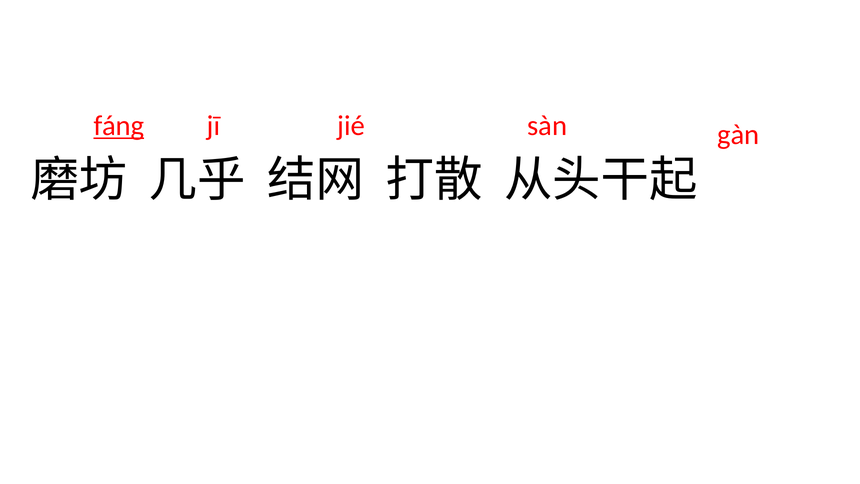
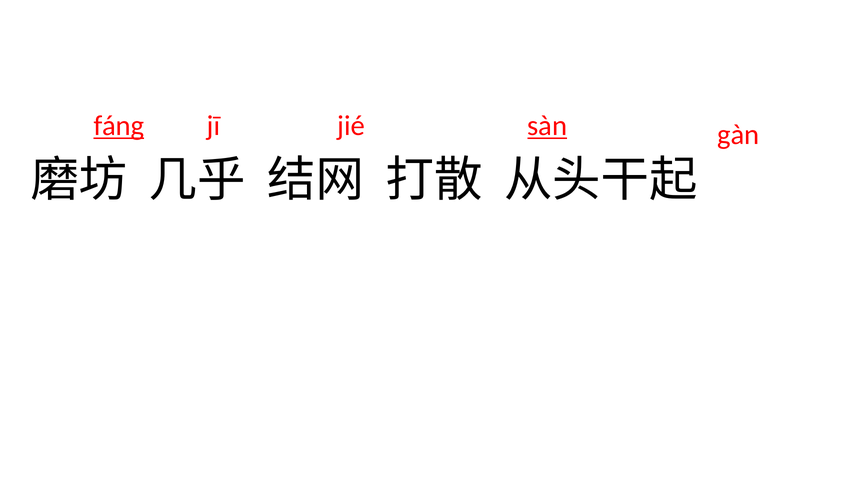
sàn underline: none -> present
